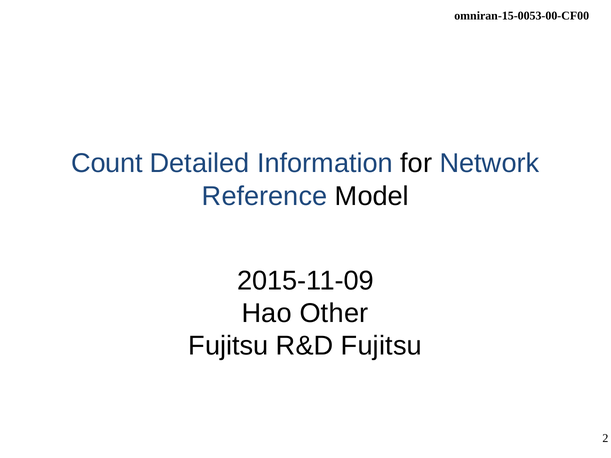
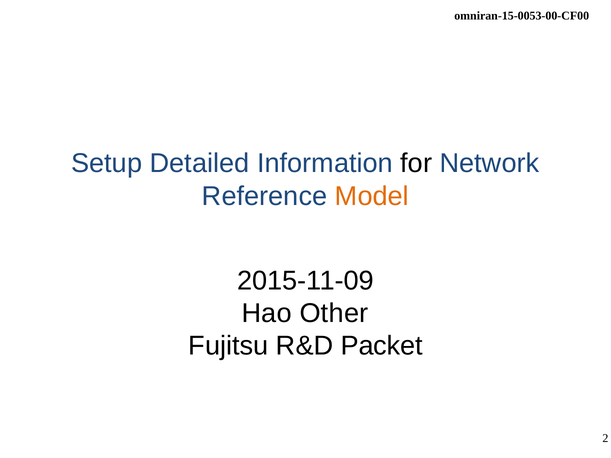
Count: Count -> Setup
Model colour: black -> orange
R&D Fujitsu: Fujitsu -> Packet
